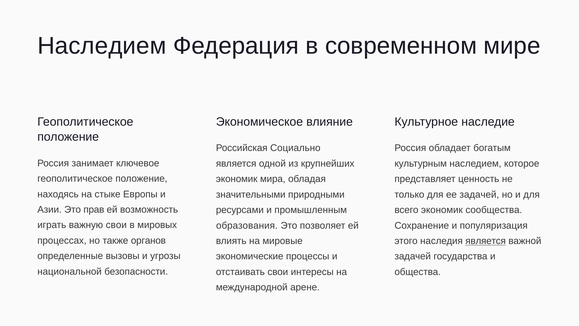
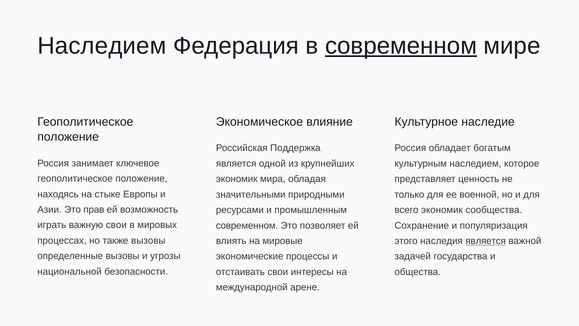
современном at (401, 46) underline: none -> present
Социально: Социально -> Поддержка
ее задачей: задачей -> военной
образования at (247, 225): образования -> современном
также органов: органов -> вызовы
